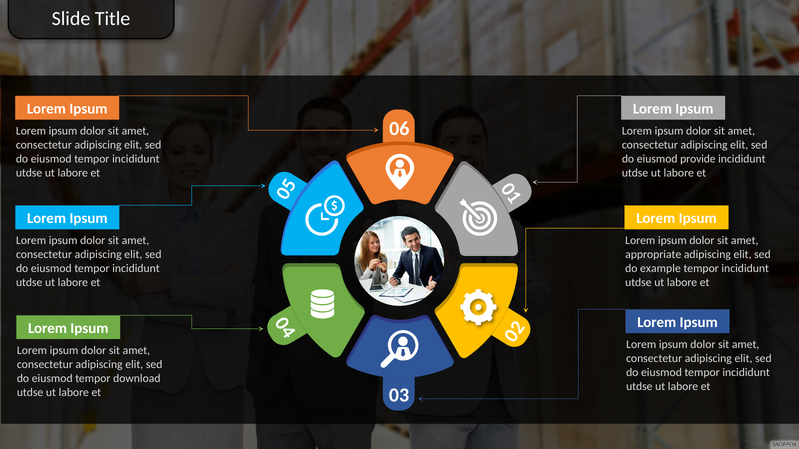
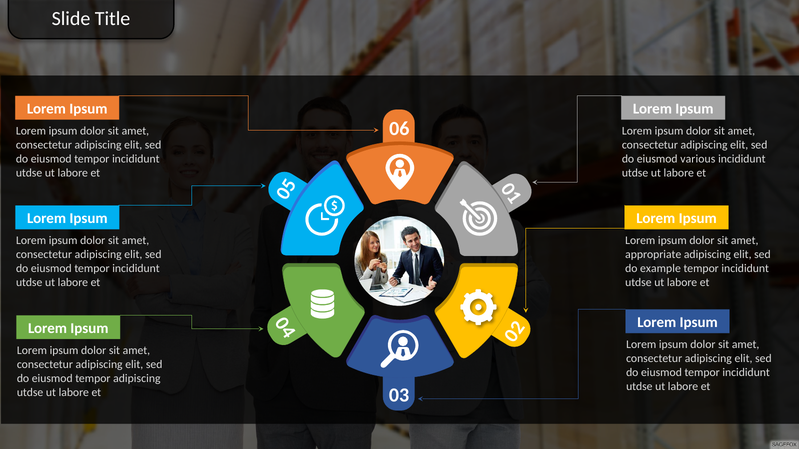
provide: provide -> various
tempor download: download -> adipiscing
